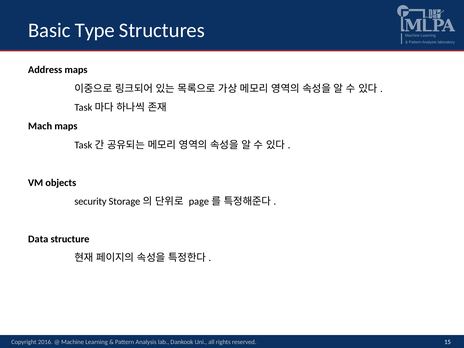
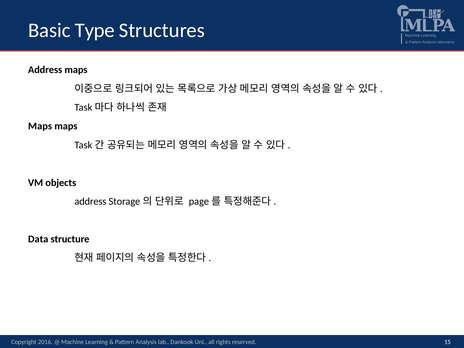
Mach at (40, 126): Mach -> Maps
security at (90, 201): security -> address
